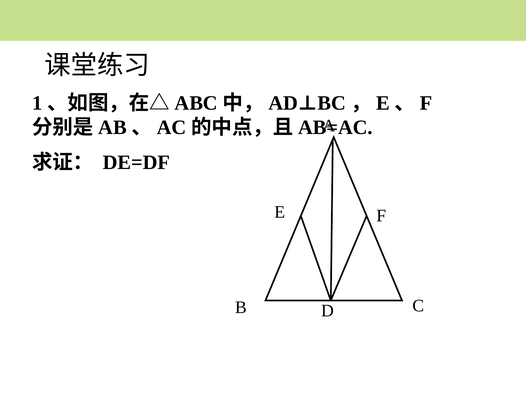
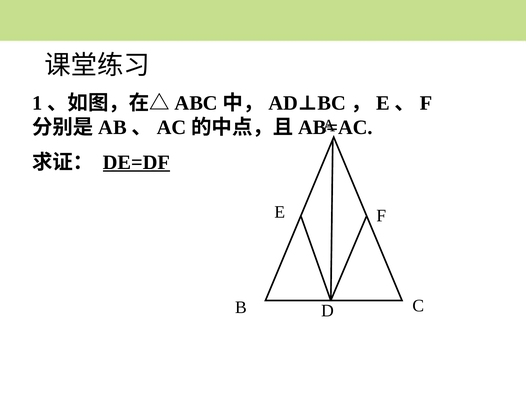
DE=DF underline: none -> present
